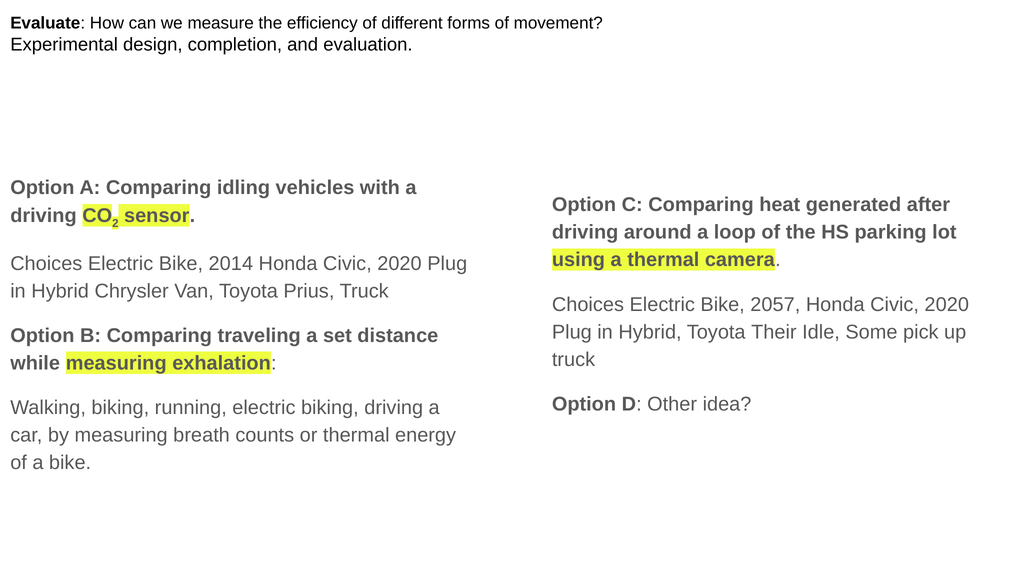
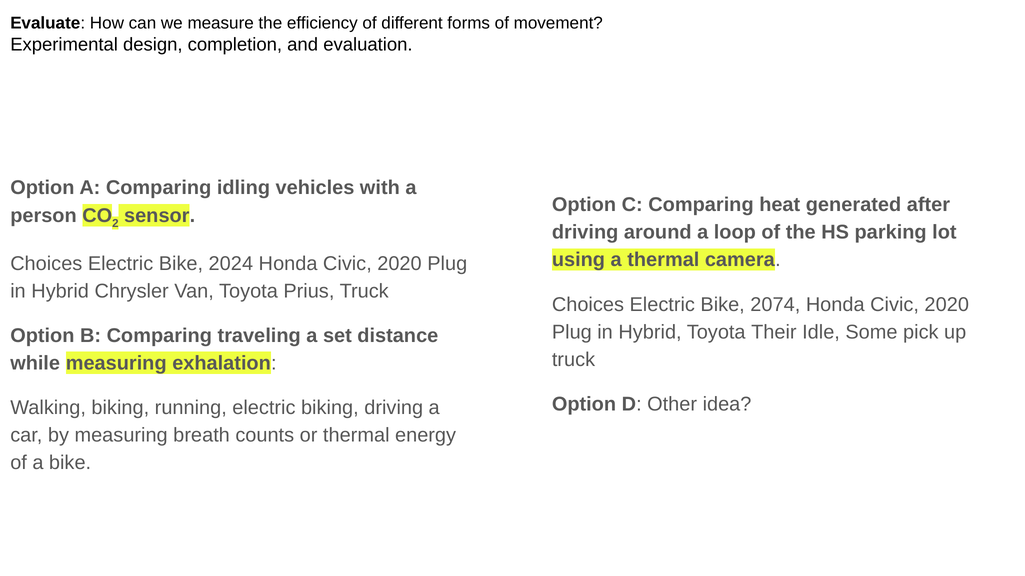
driving at (43, 216): driving -> person
2014: 2014 -> 2024
2057: 2057 -> 2074
